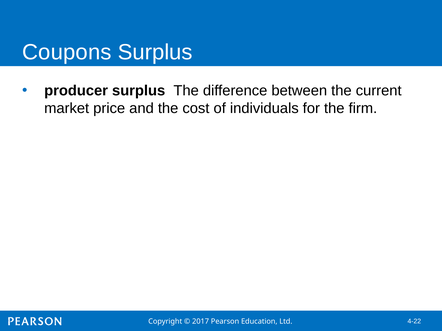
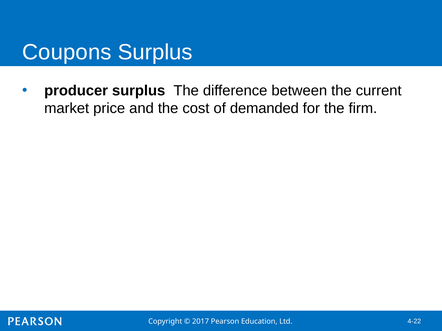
individuals: individuals -> demanded
